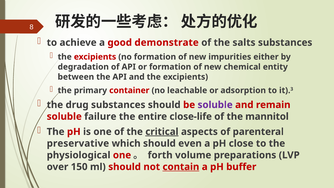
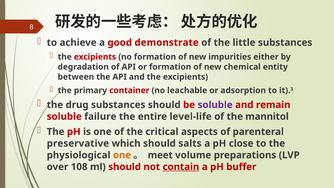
salts: salts -> little
close-life: close-life -> level-life
critical underline: present -> none
even: even -> salts
one at (122, 155) colour: red -> orange
forth: forth -> meet
150: 150 -> 108
